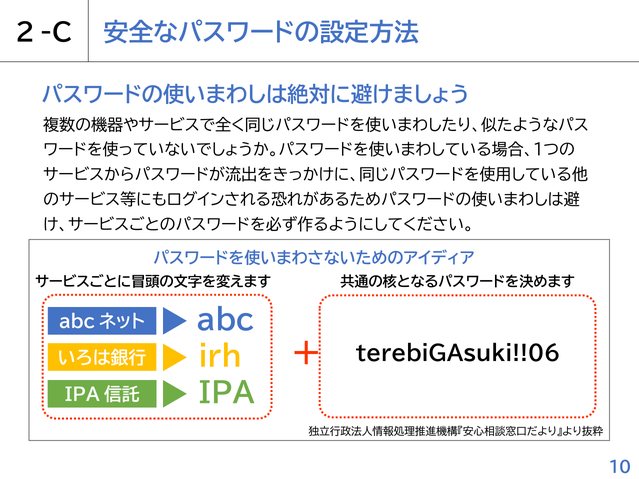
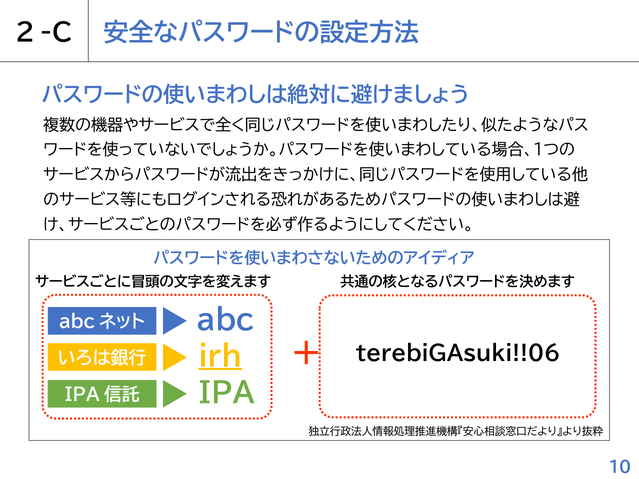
irh underline: none -> present
